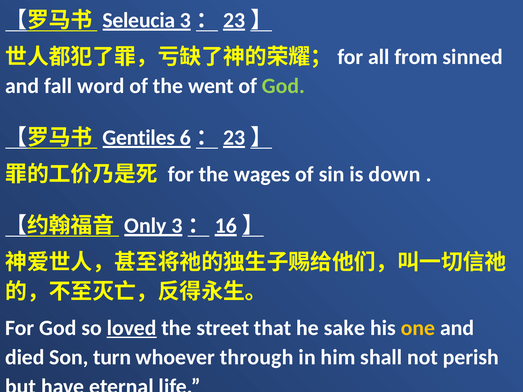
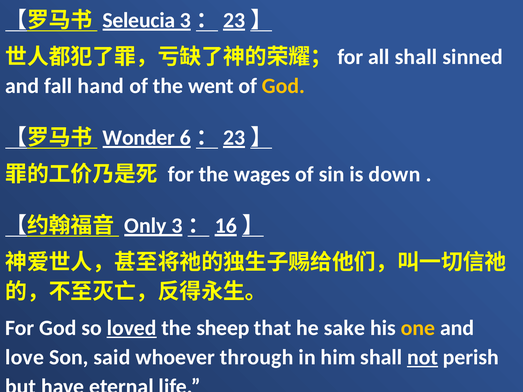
all from: from -> shall
word: word -> hand
God at (283, 86) colour: light green -> yellow
Gentiles: Gentiles -> Wonder
street: street -> sheep
died: died -> love
turn: turn -> said
not underline: none -> present
